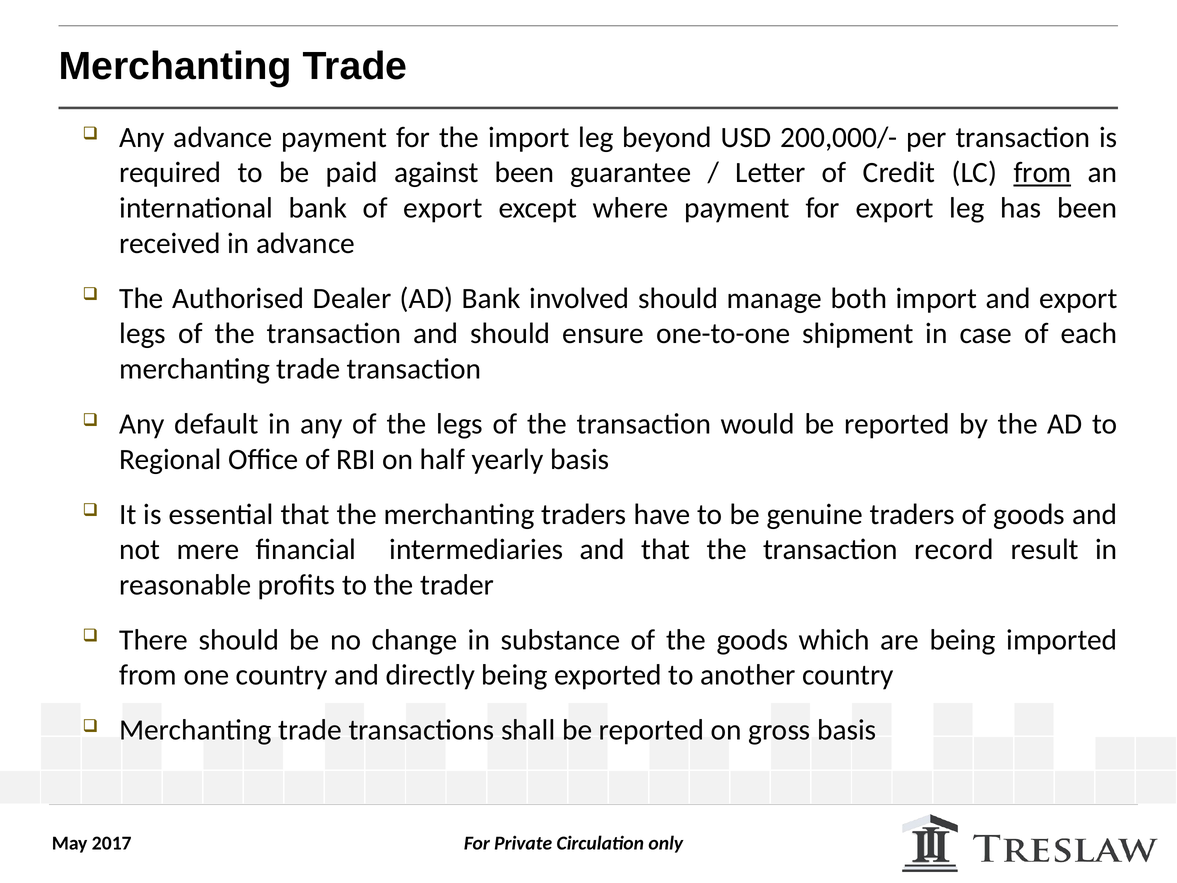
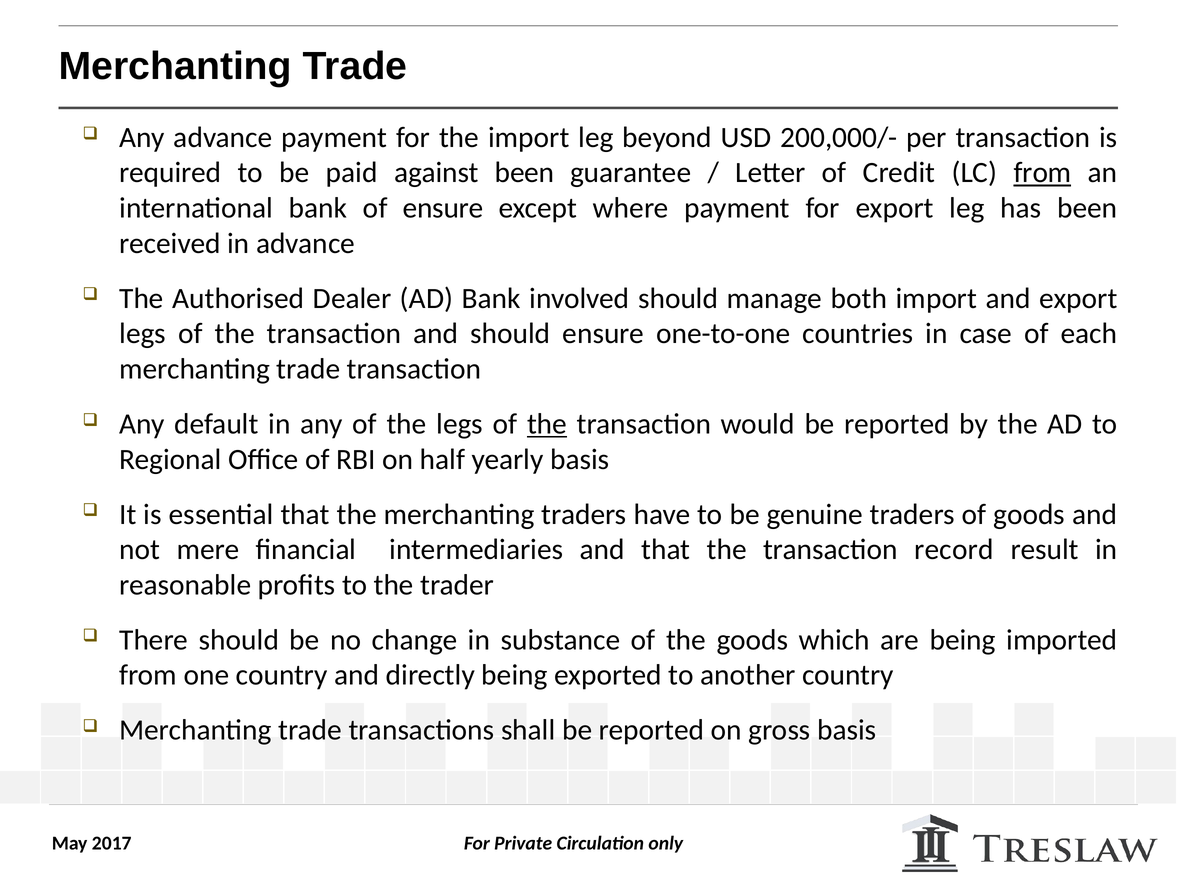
of export: export -> ensure
shipment: shipment -> countries
the at (547, 424) underline: none -> present
